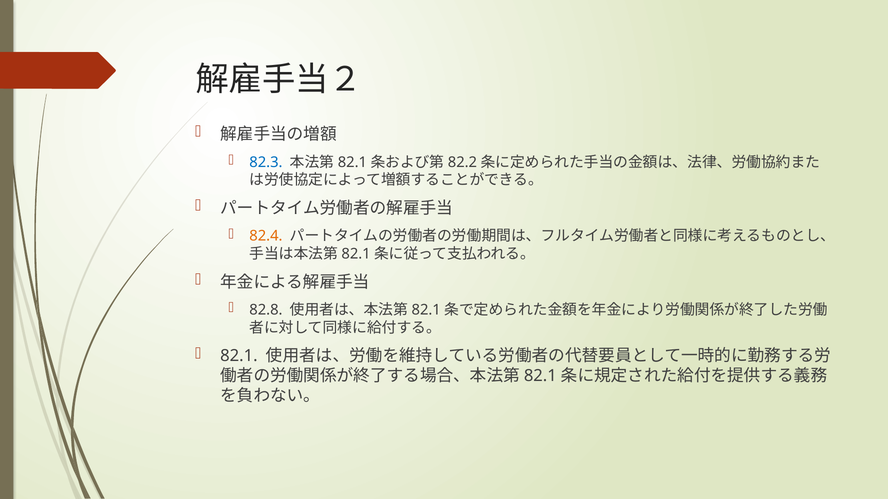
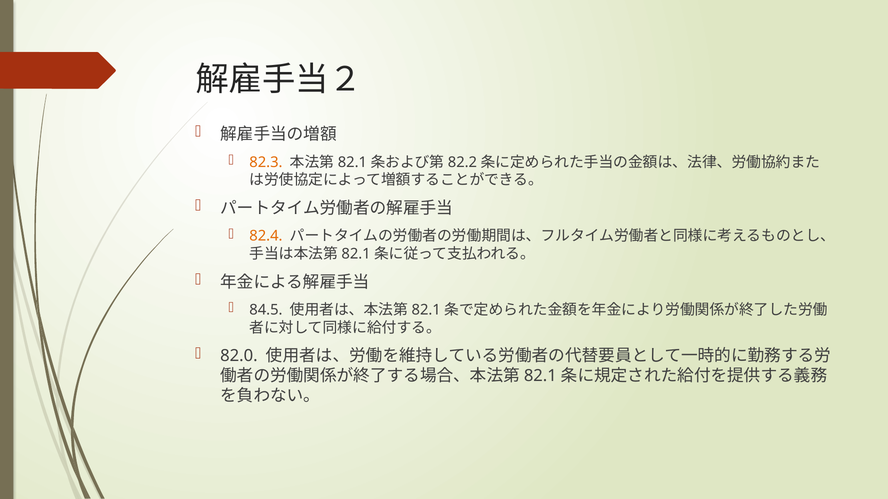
82.3 colour: blue -> orange
82.8: 82.8 -> 84.5
82.1: 82.1 -> 82.0
